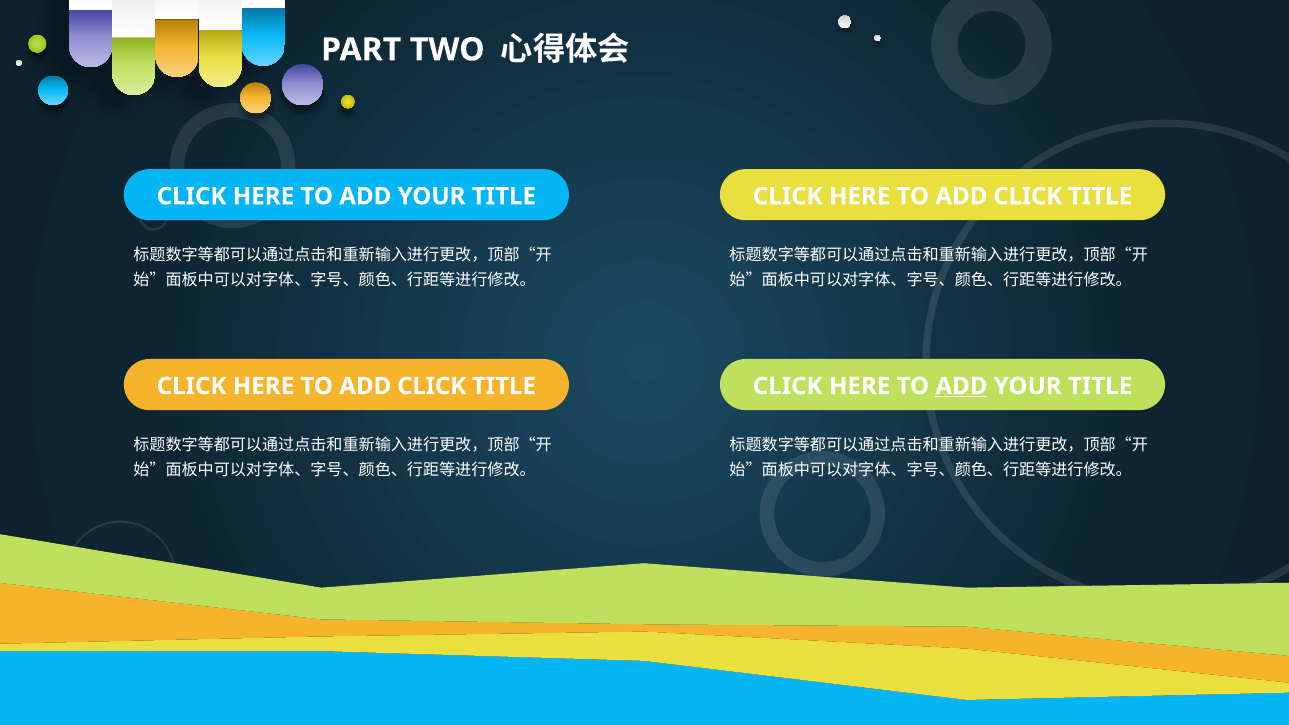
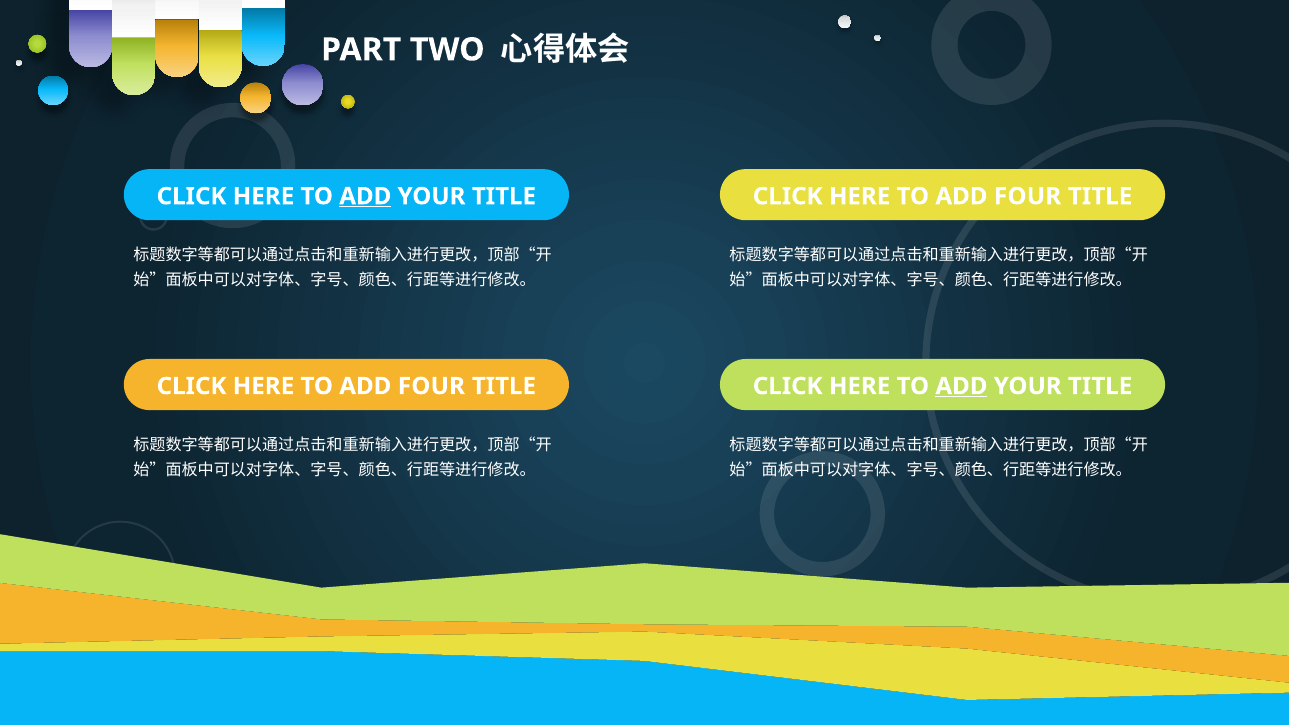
ADD at (365, 196) underline: none -> present
CLICK at (1028, 196): CLICK -> FOUR
CLICK at (432, 386): CLICK -> FOUR
